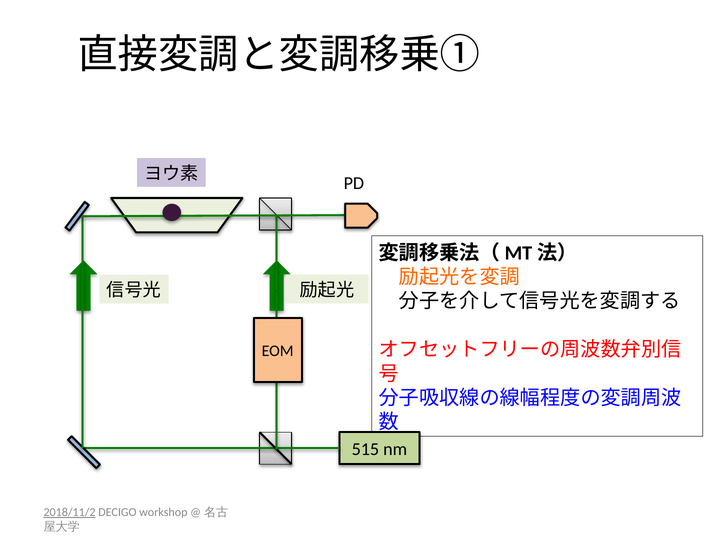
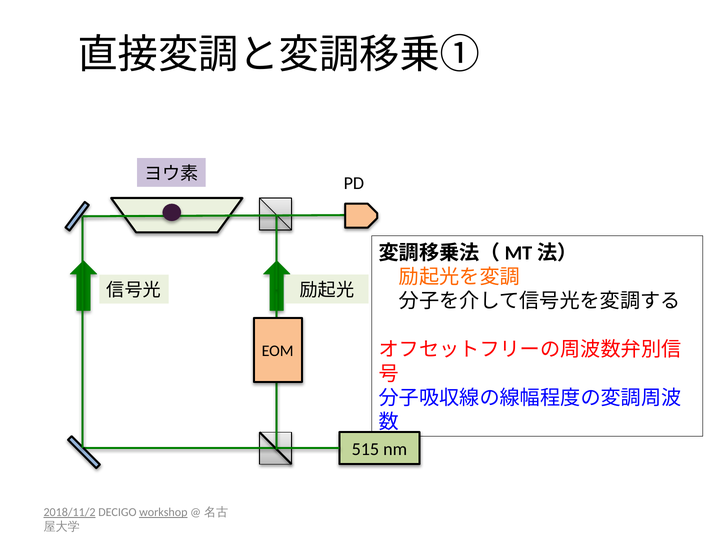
workshop underline: none -> present
